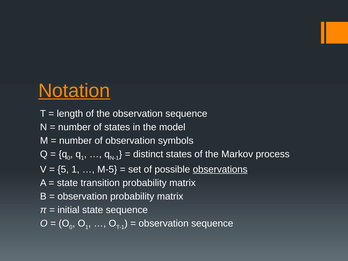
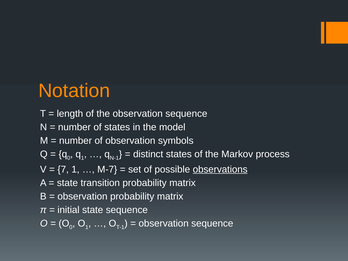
Notation underline: present -> none
5: 5 -> 7
M-5: M-5 -> M-7
